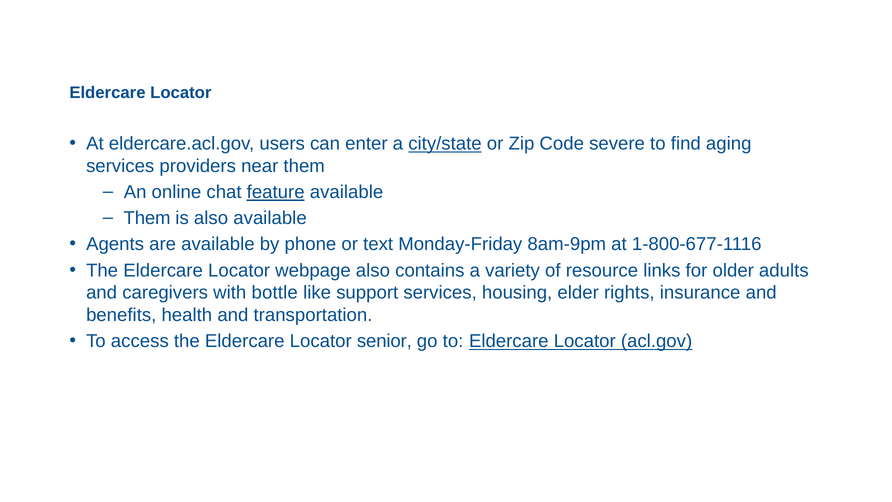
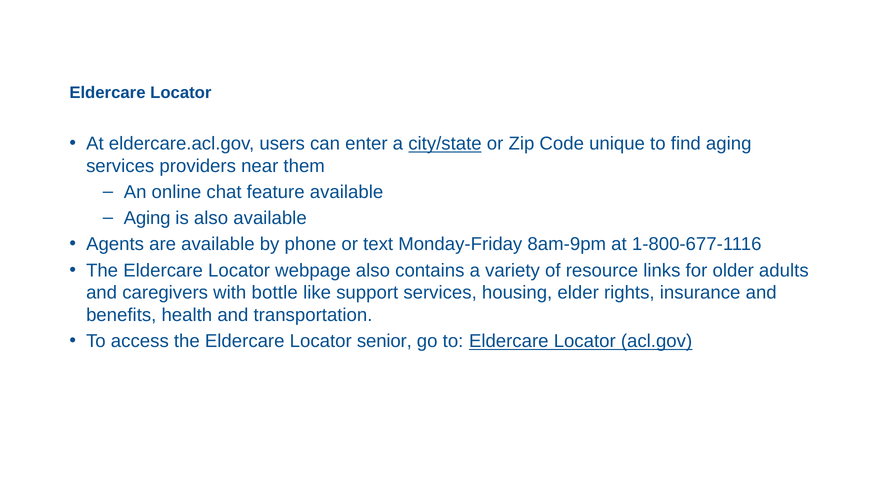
severe: severe -> unique
feature underline: present -> none
Them at (147, 218): Them -> Aging
